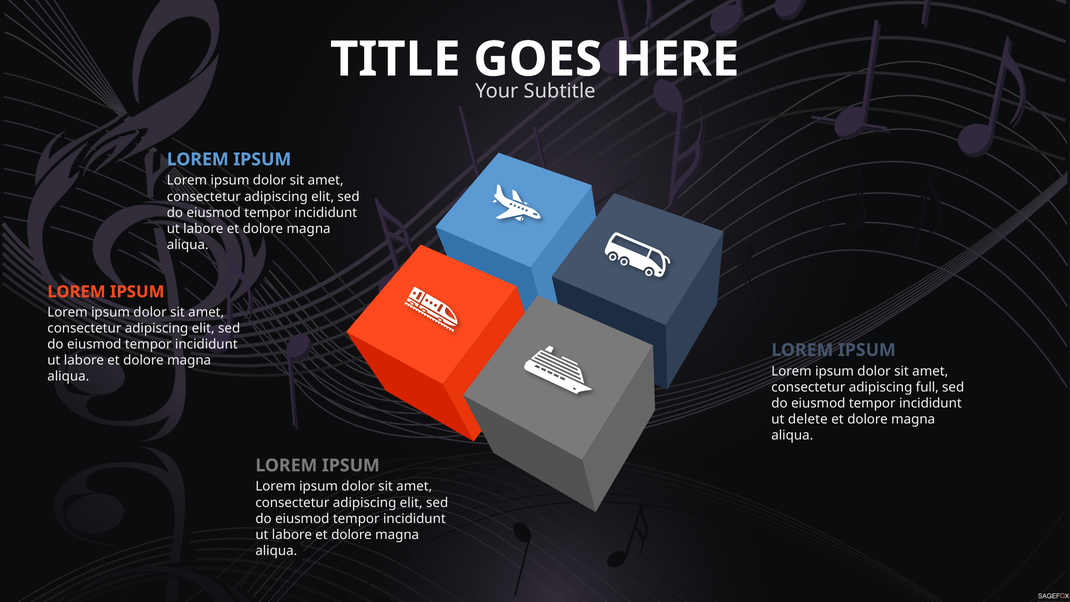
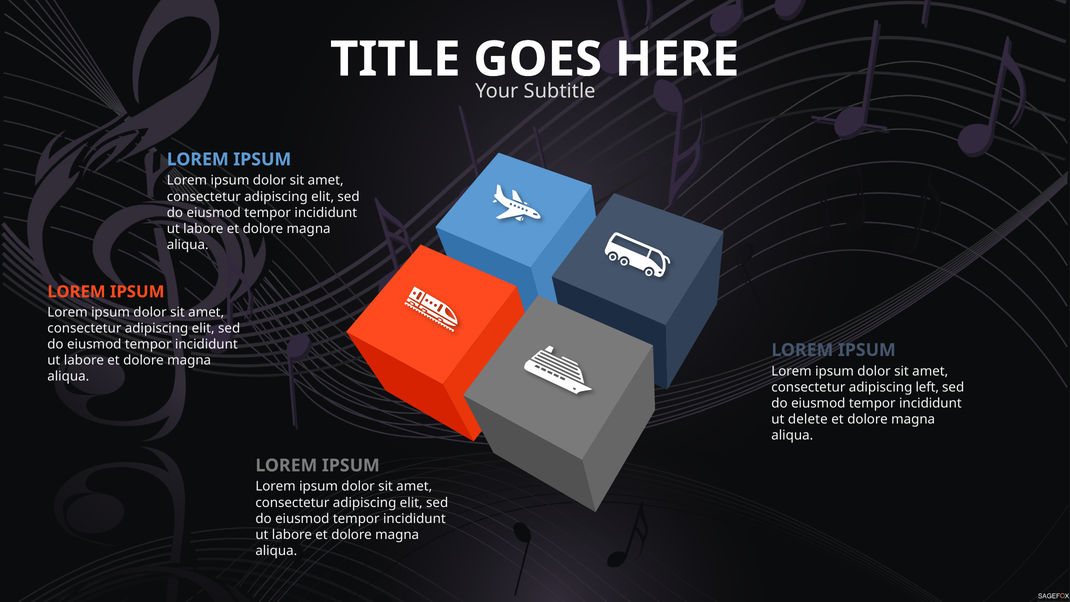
full: full -> left
